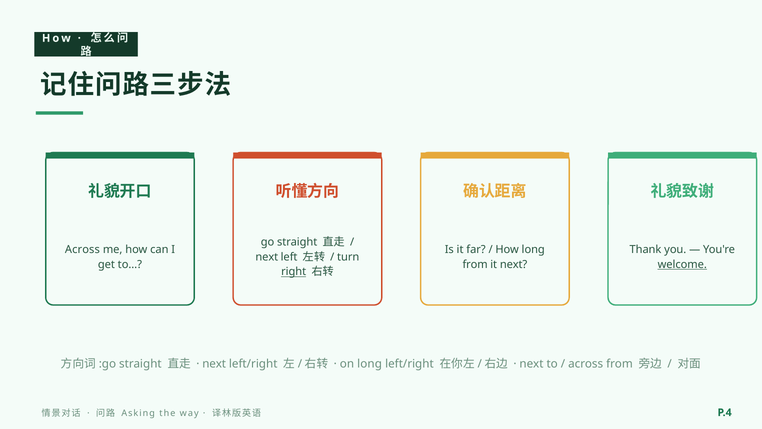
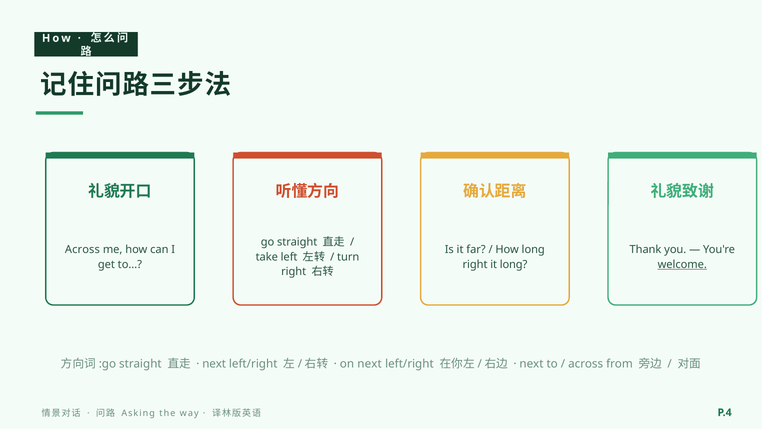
next at (267, 257): next -> take
from at (475, 264): from -> right
it next: next -> long
right at (294, 272) underline: present -> none
on long: long -> next
